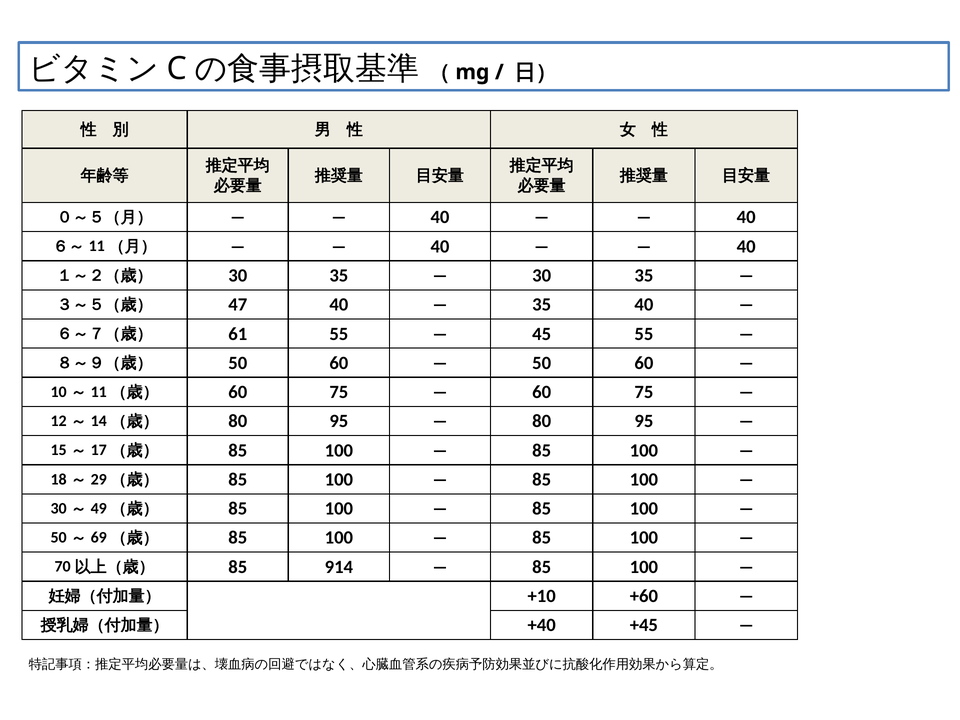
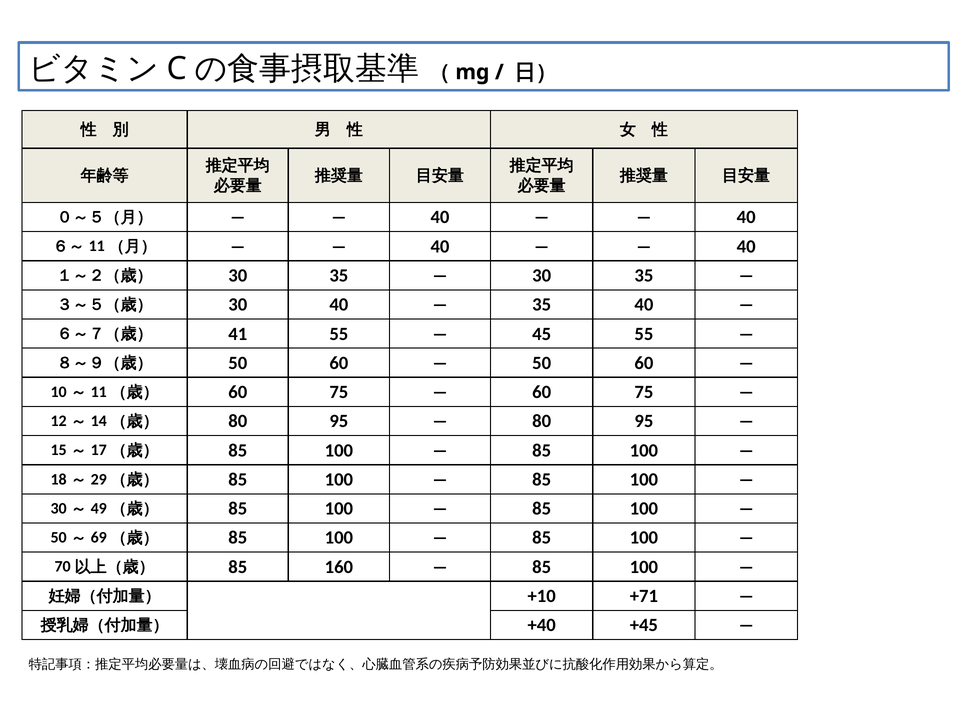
47 at (238, 305): 47 -> 30
61: 61 -> 41
914: 914 -> 160
+60: +60 -> +71
